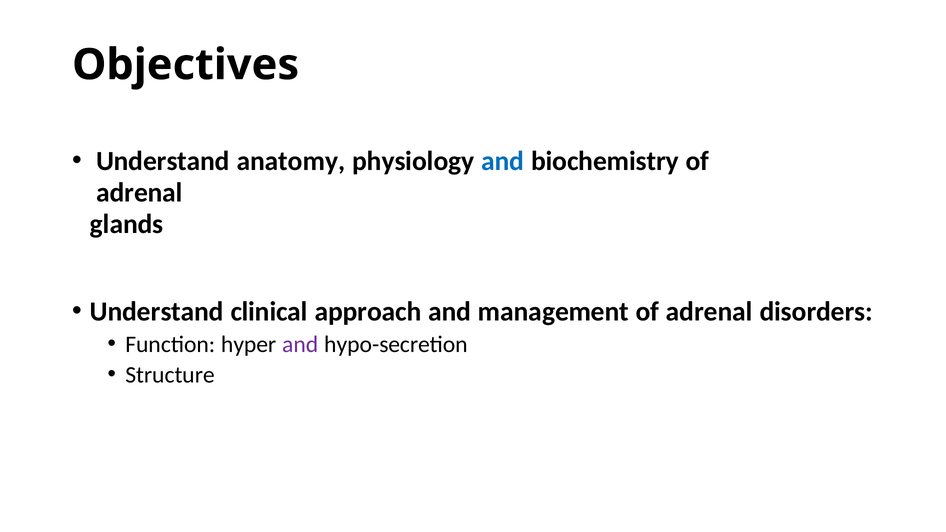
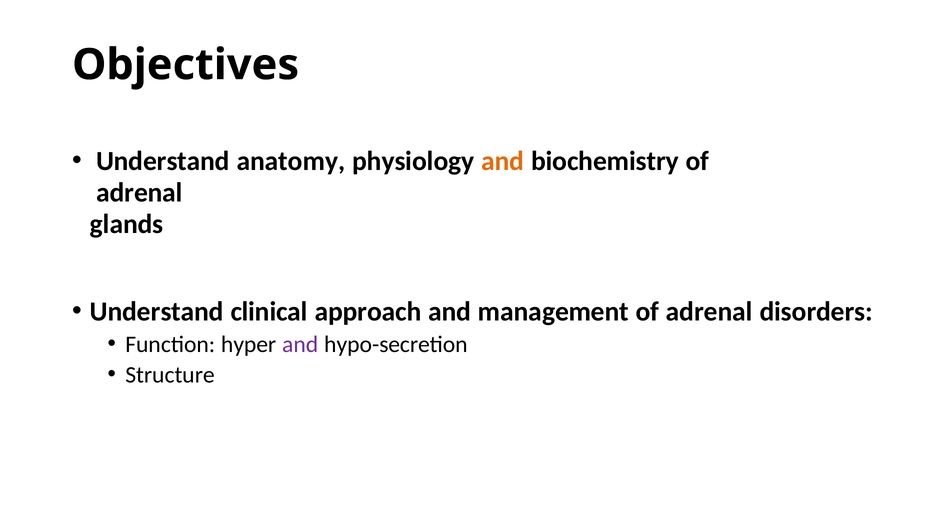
and at (503, 161) colour: blue -> orange
